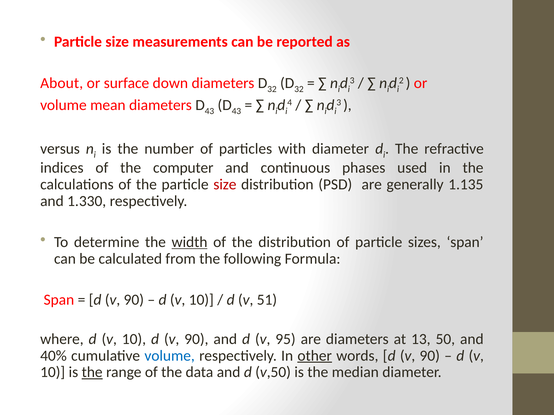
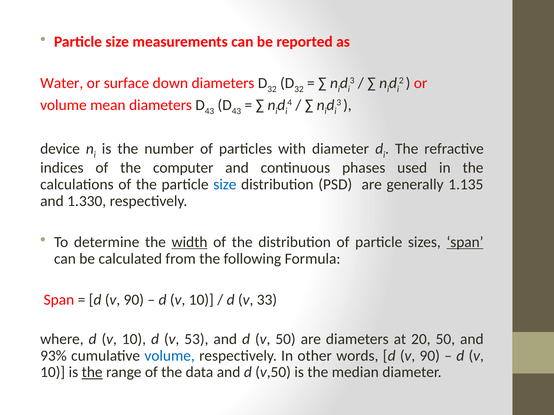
About: About -> Water
versus: versus -> device
size at (225, 185) colour: red -> blue
span at (465, 242) underline: none -> present
51: 51 -> 33
10 d v 90: 90 -> 53
v 95: 95 -> 50
13: 13 -> 20
40%: 40% -> 93%
other underline: present -> none
